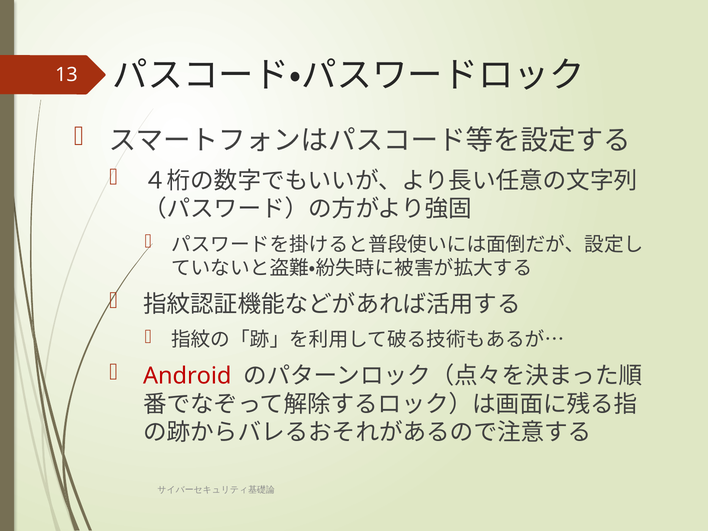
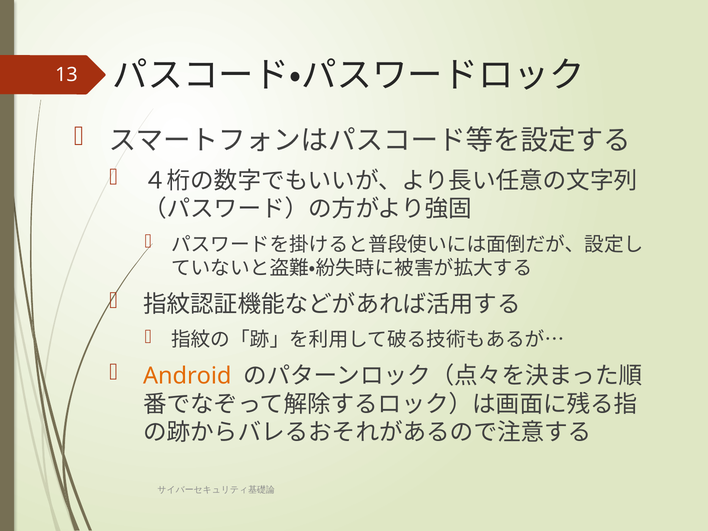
Android colour: red -> orange
